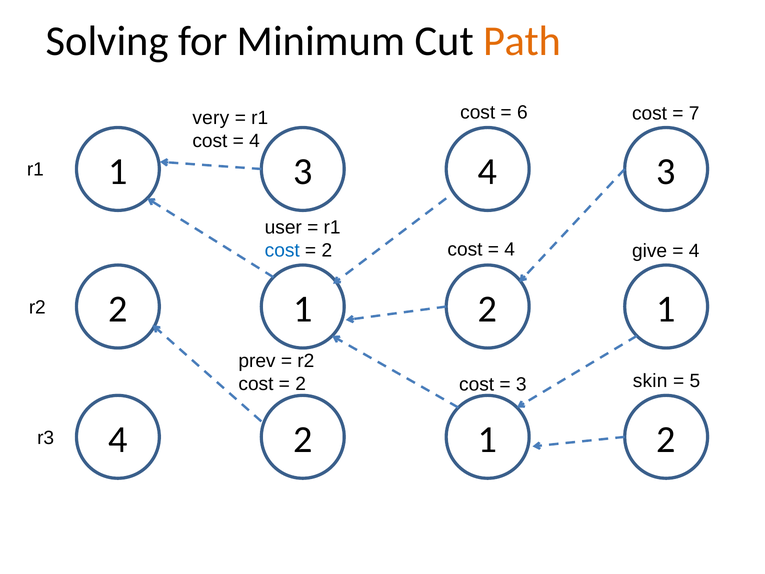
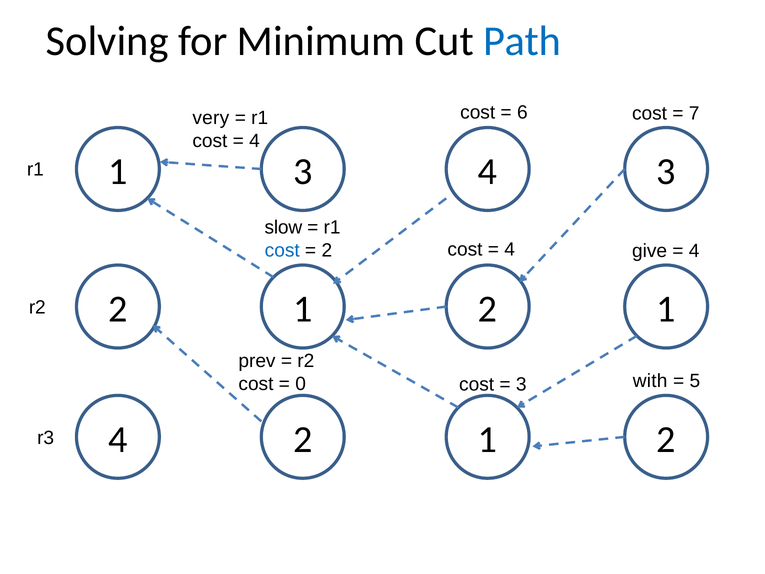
Path colour: orange -> blue
user: user -> slow
skin: skin -> with
2 at (301, 384): 2 -> 0
